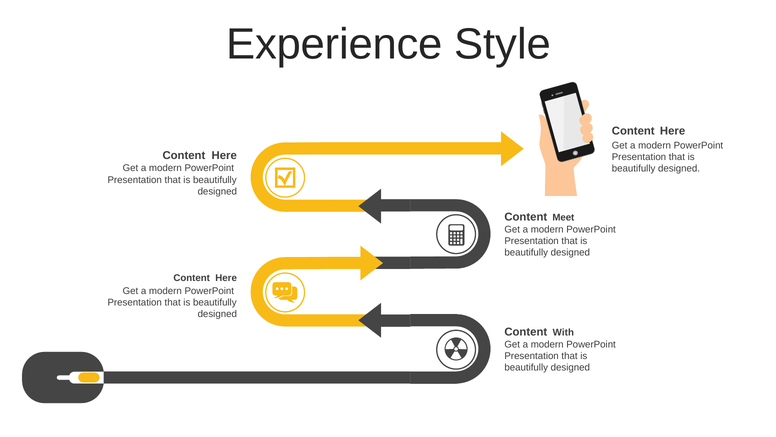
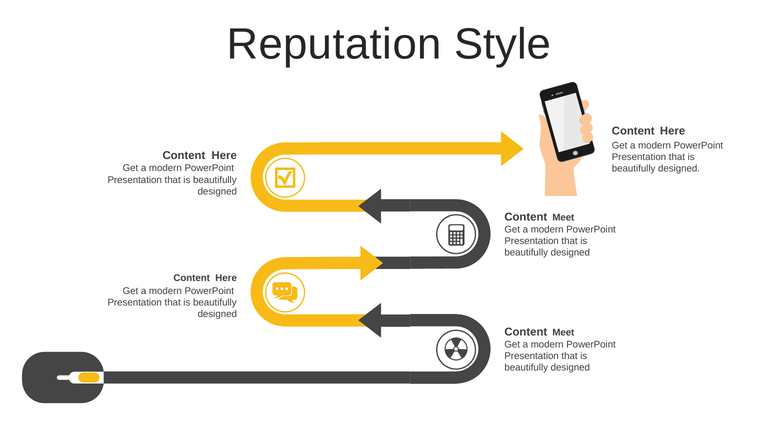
Experience: Experience -> Reputation
With at (563, 332): With -> Meet
